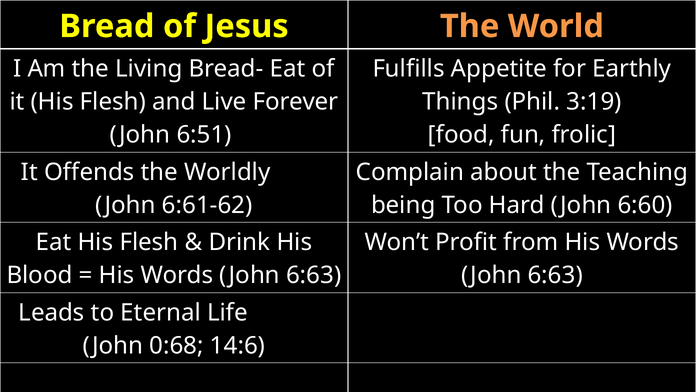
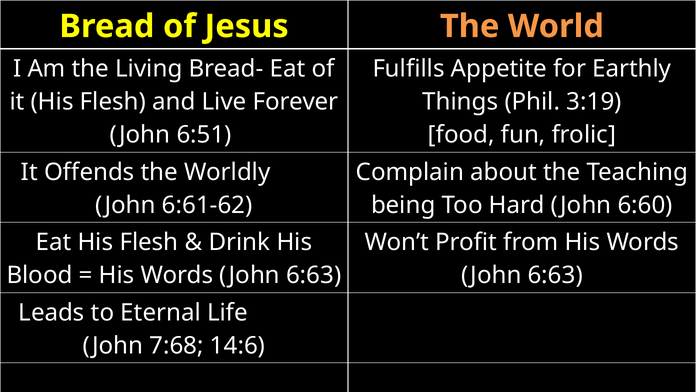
0:68: 0:68 -> 7:68
